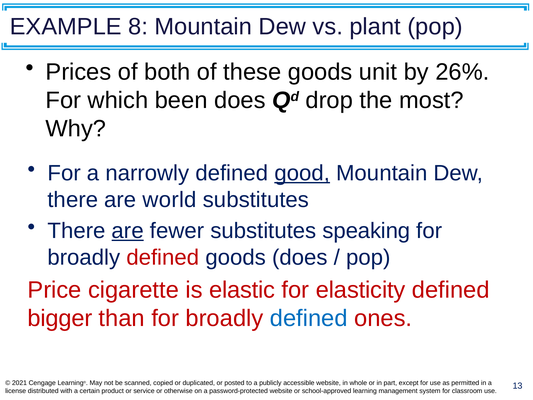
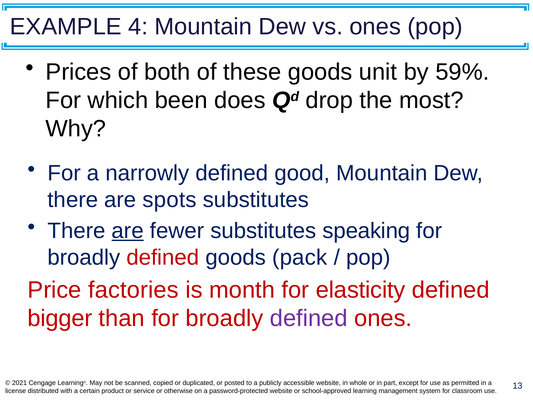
8: 8 -> 4
vs plant: plant -> ones
26%: 26% -> 59%
good underline: present -> none
world: world -> spots
goods does: does -> pack
cigarette: cigarette -> factories
elastic: elastic -> month
defined at (309, 318) colour: blue -> purple
